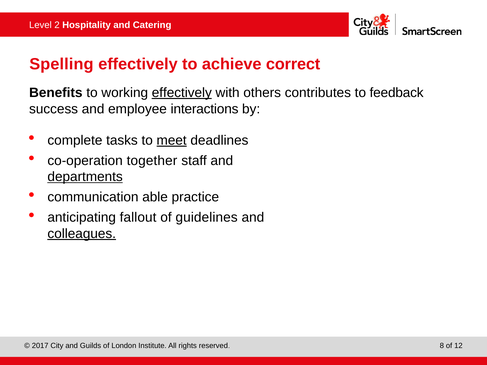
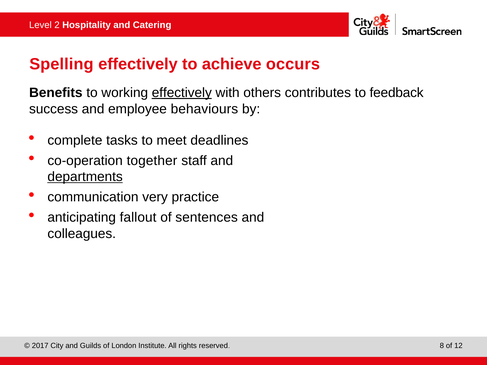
correct: correct -> occurs
interactions: interactions -> behaviours
meet underline: present -> none
able: able -> very
guidelines: guidelines -> sentences
colleagues underline: present -> none
